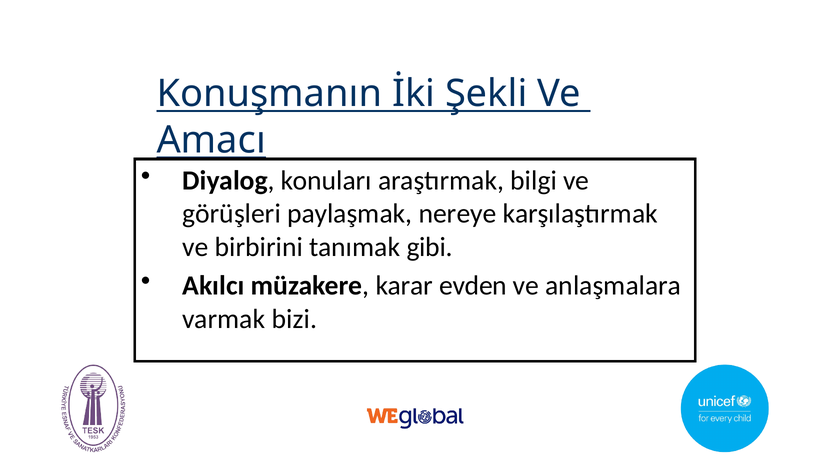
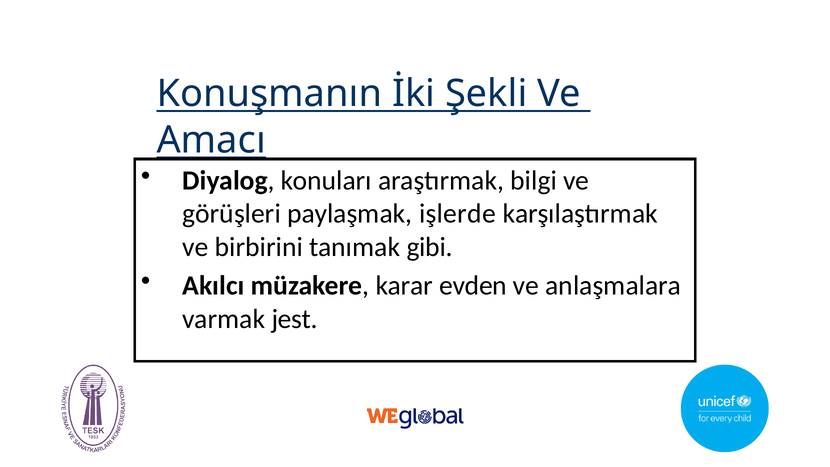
nereye: nereye -> işlerde
bizi: bizi -> jest
